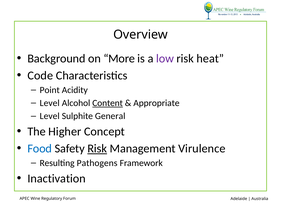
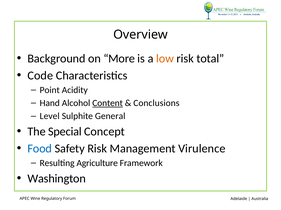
low colour: purple -> orange
heat: heat -> total
Level at (50, 103): Level -> Hand
Appropriate: Appropriate -> Conclusions
Higher: Higher -> Special
Risk at (97, 149) underline: present -> none
Pathogens: Pathogens -> Agriculture
Inactivation: Inactivation -> Washington
